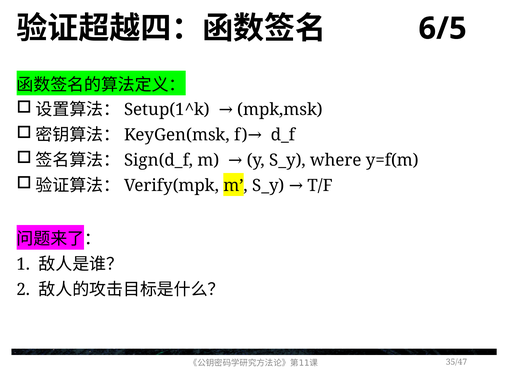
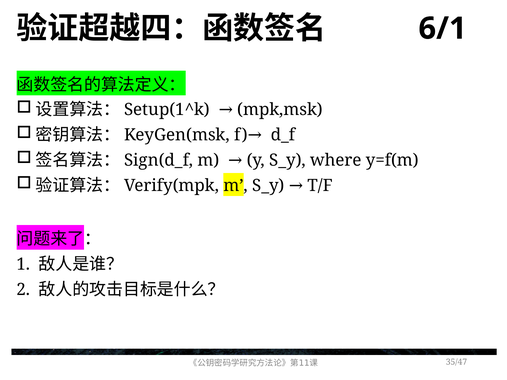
6/5: 6/5 -> 6/1
